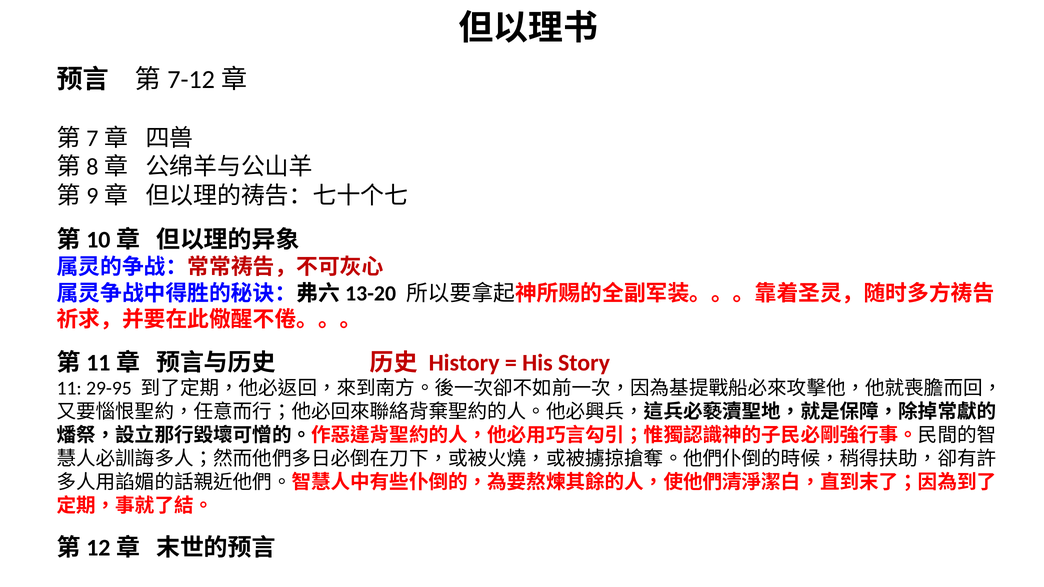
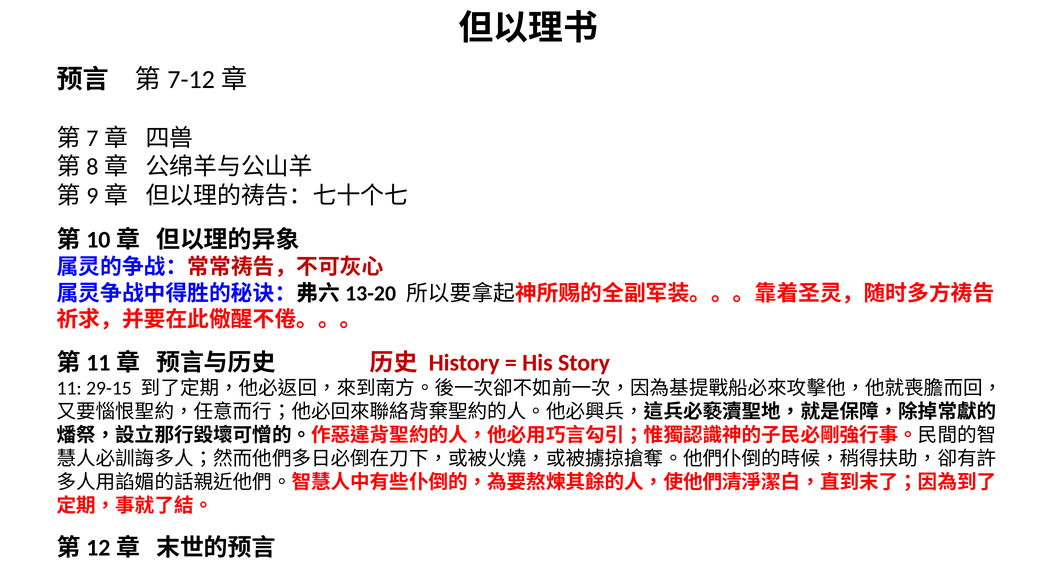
29-95: 29-95 -> 29-15
